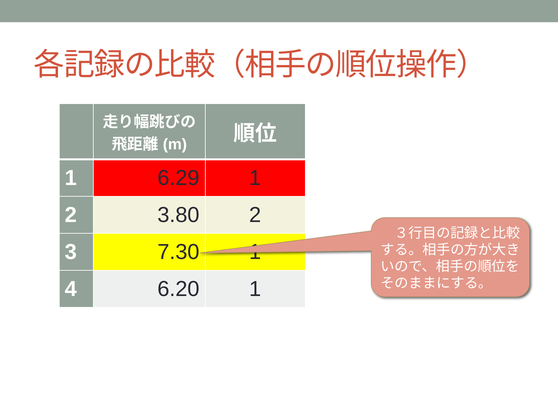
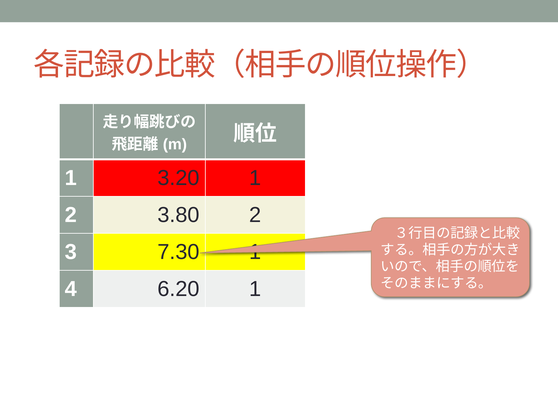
6.29: 6.29 -> 3.20
